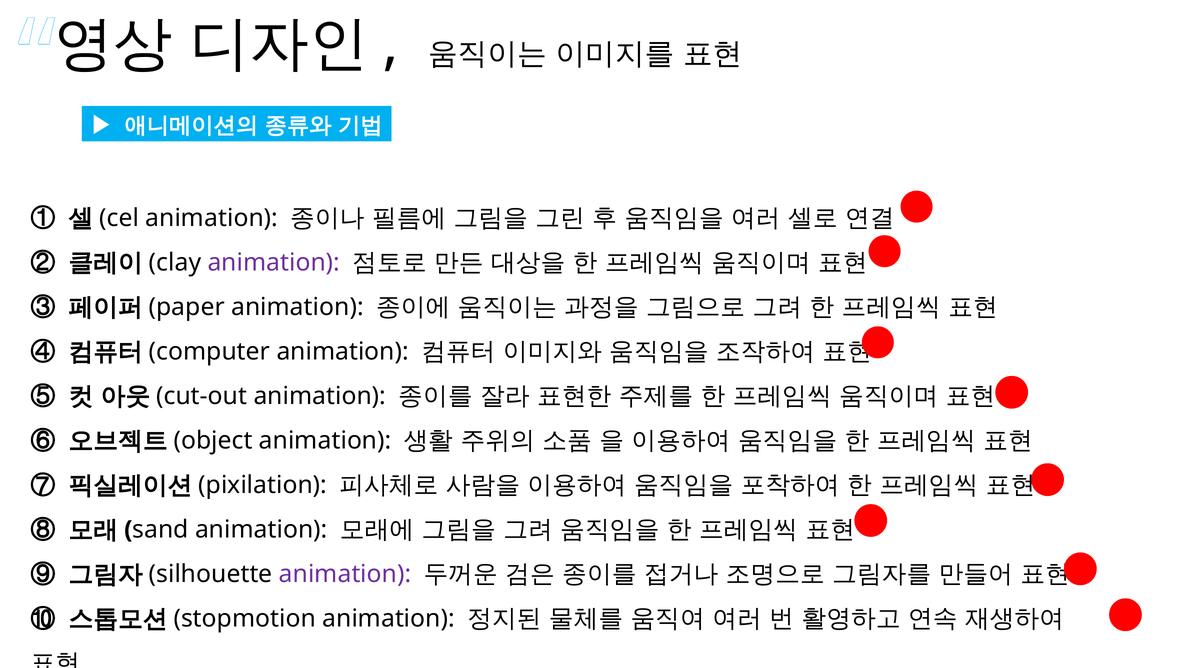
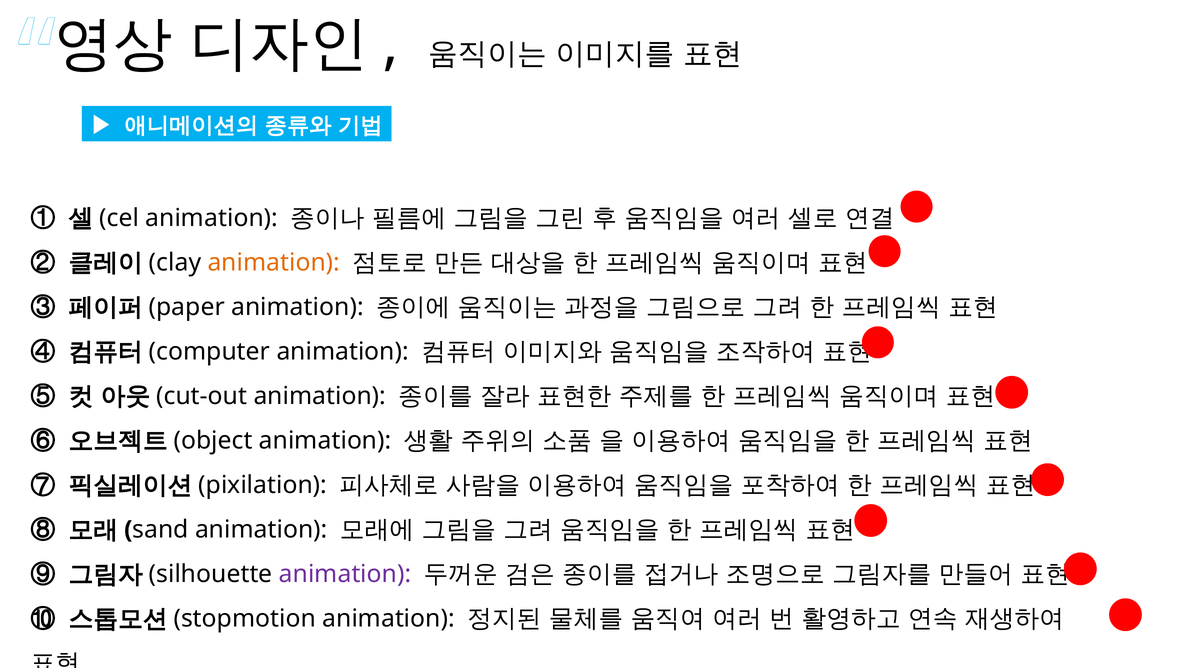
animation at (274, 262) colour: purple -> orange
